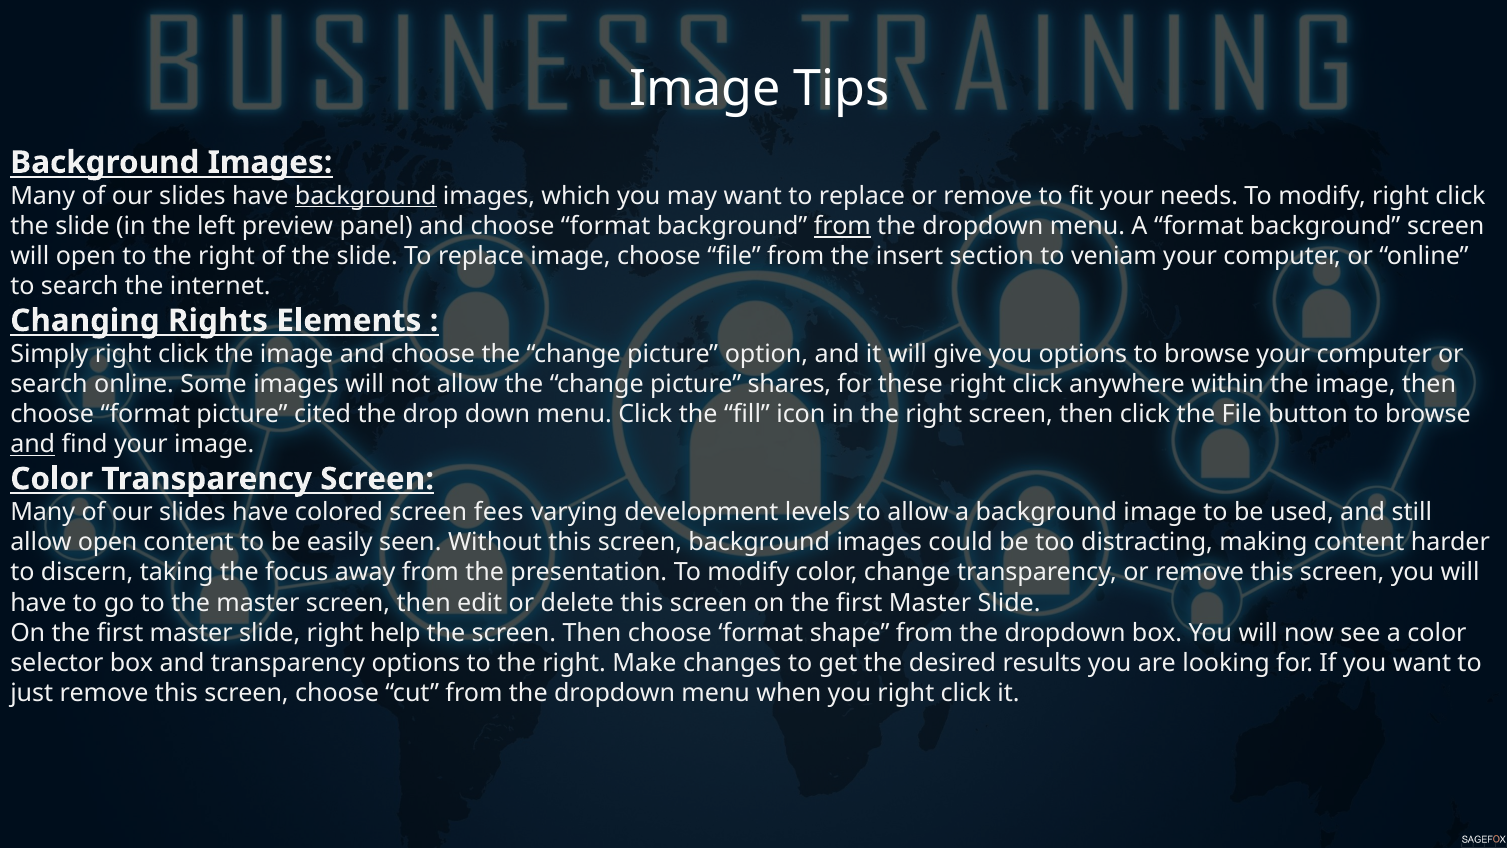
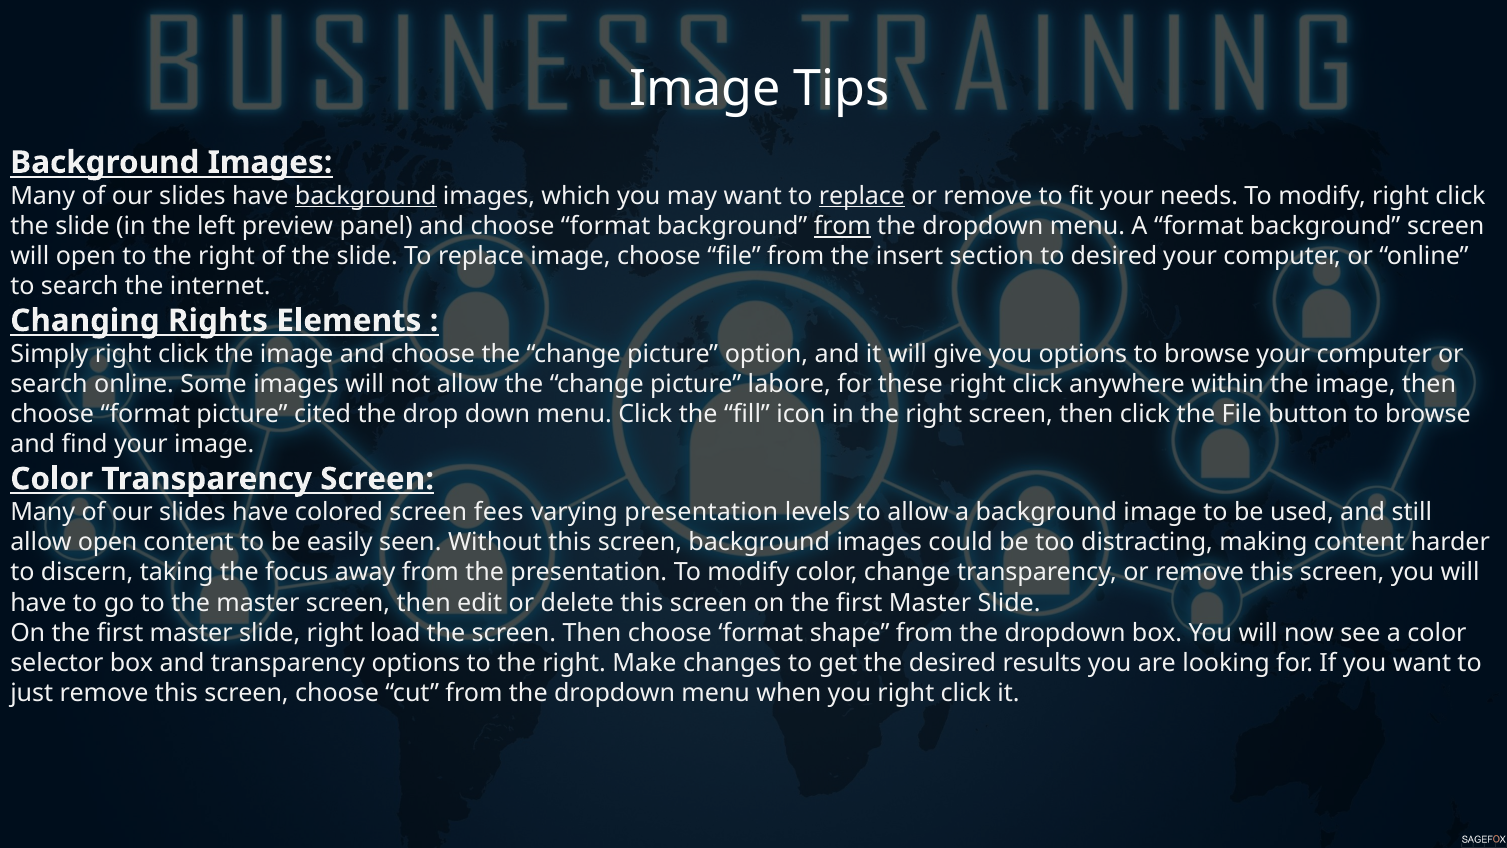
replace at (862, 196) underline: none -> present
to veniam: veniam -> desired
shares: shares -> labore
and at (33, 444) underline: present -> none
varying development: development -> presentation
help: help -> load
